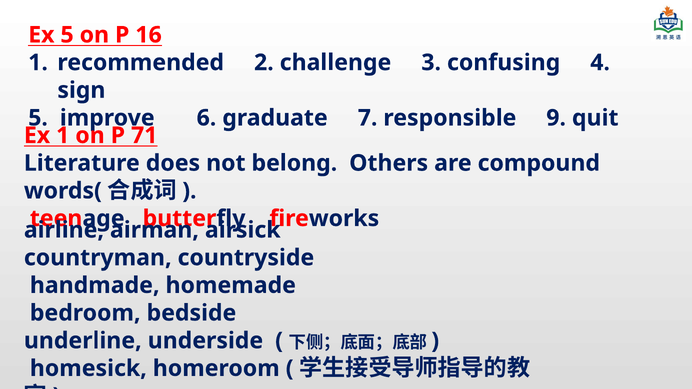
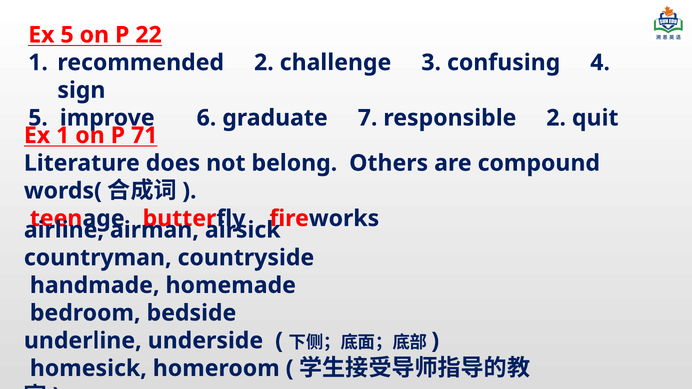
16: 16 -> 22
responsible 9: 9 -> 2
